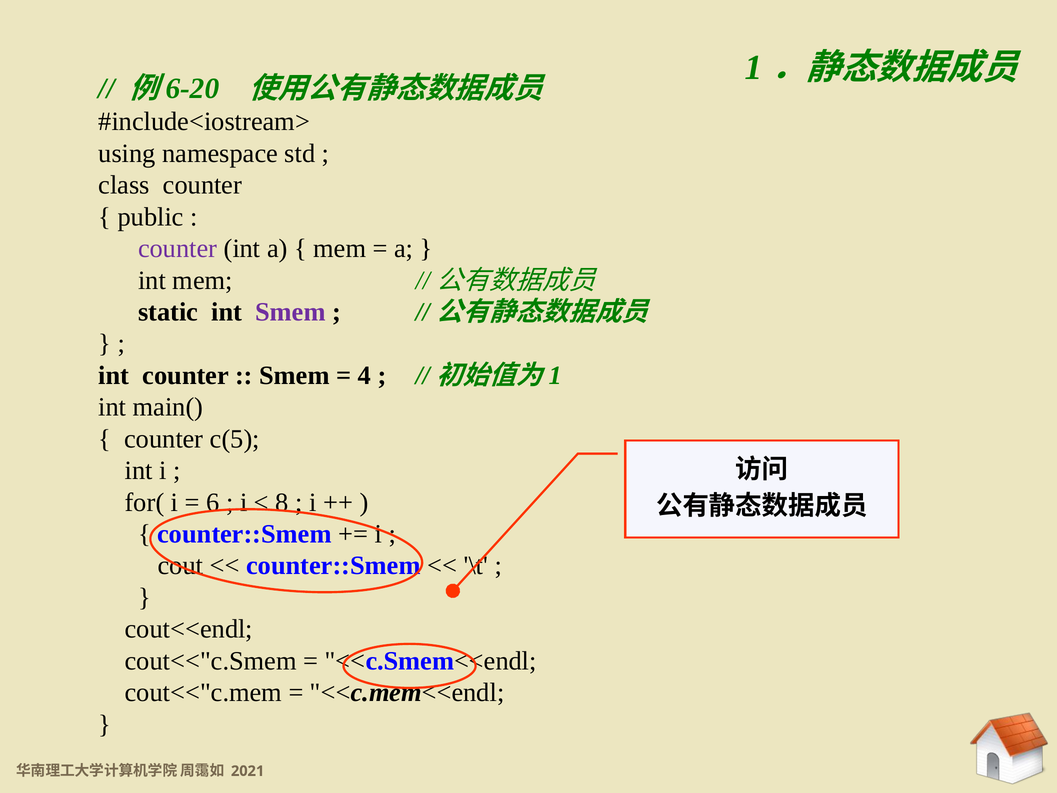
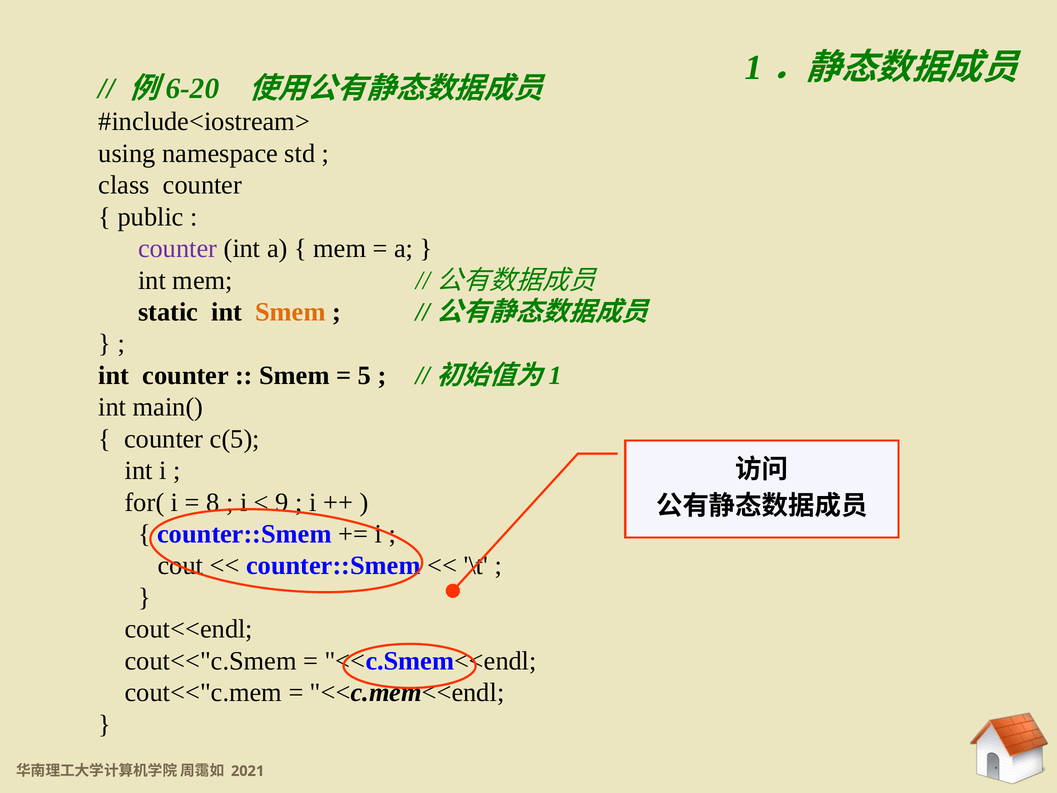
Smem at (290, 312) colour: purple -> orange
4: 4 -> 5
6: 6 -> 8
8: 8 -> 9
